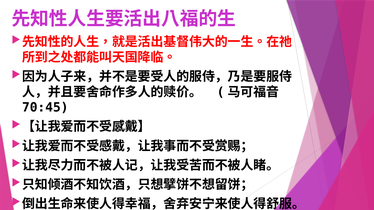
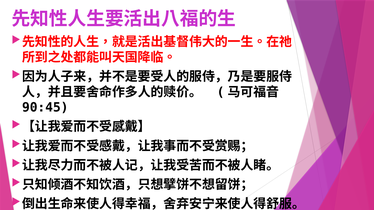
70:45: 70:45 -> 90:45
